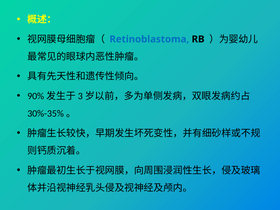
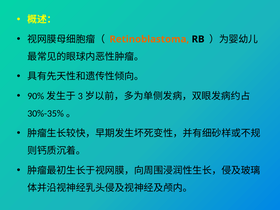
Retinoblastoma colour: blue -> orange
